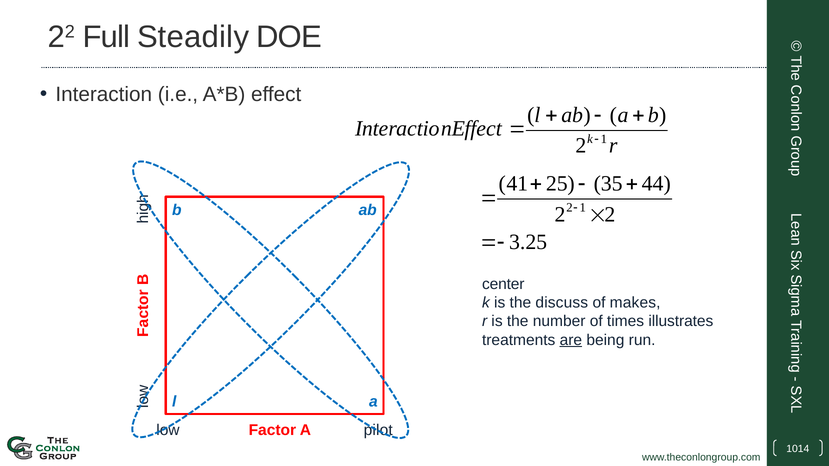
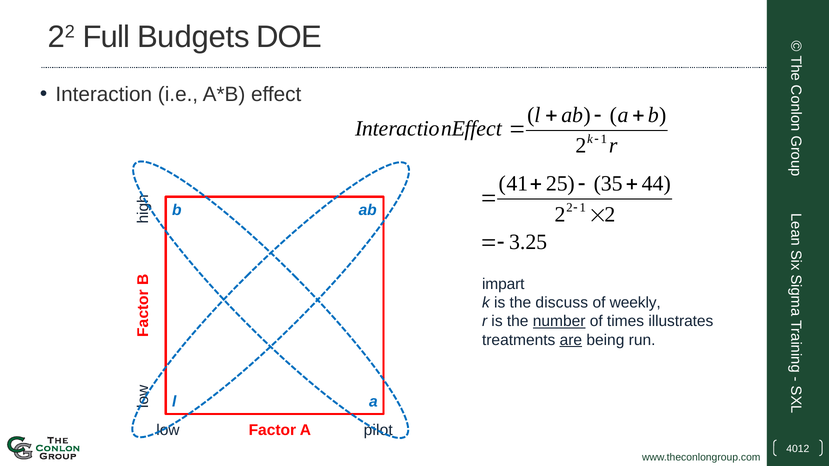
Steadily: Steadily -> Budgets
center: center -> impart
makes: makes -> weekly
number underline: none -> present
1014: 1014 -> 4012
